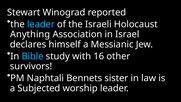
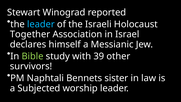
Anything: Anything -> Together
Bible colour: light blue -> light green
16: 16 -> 39
